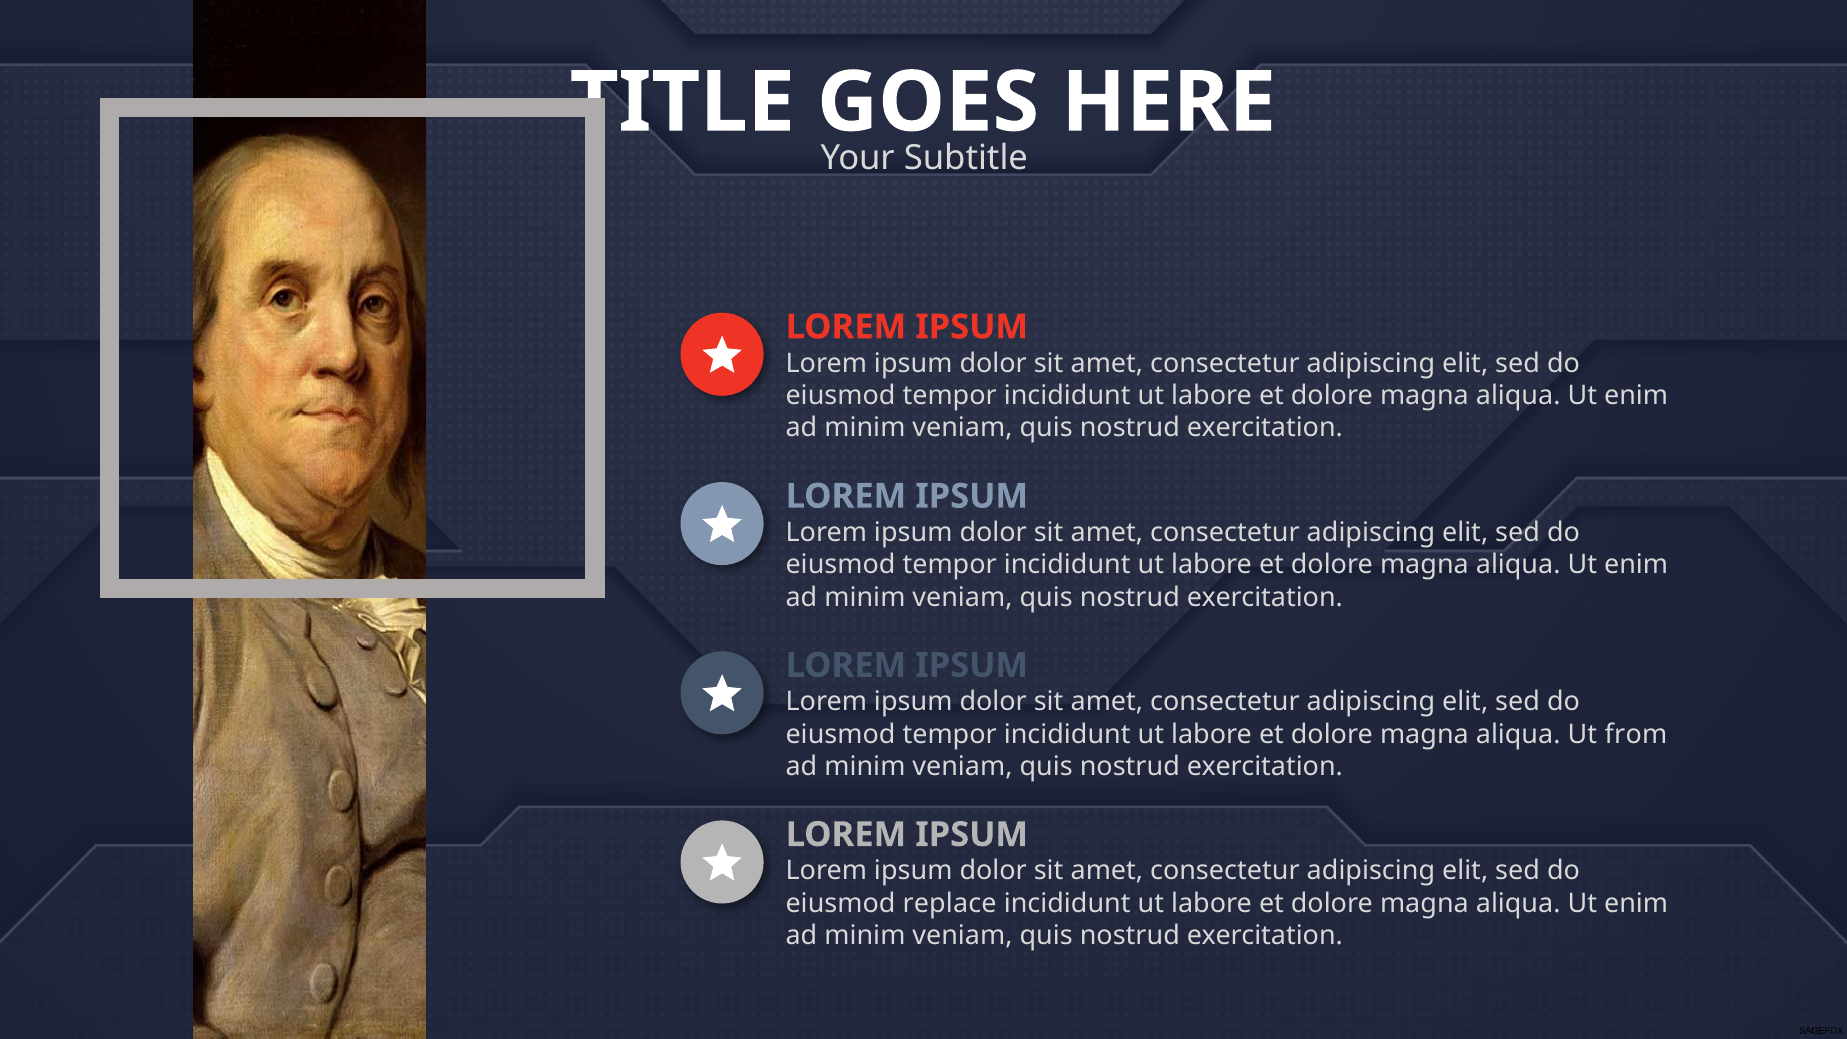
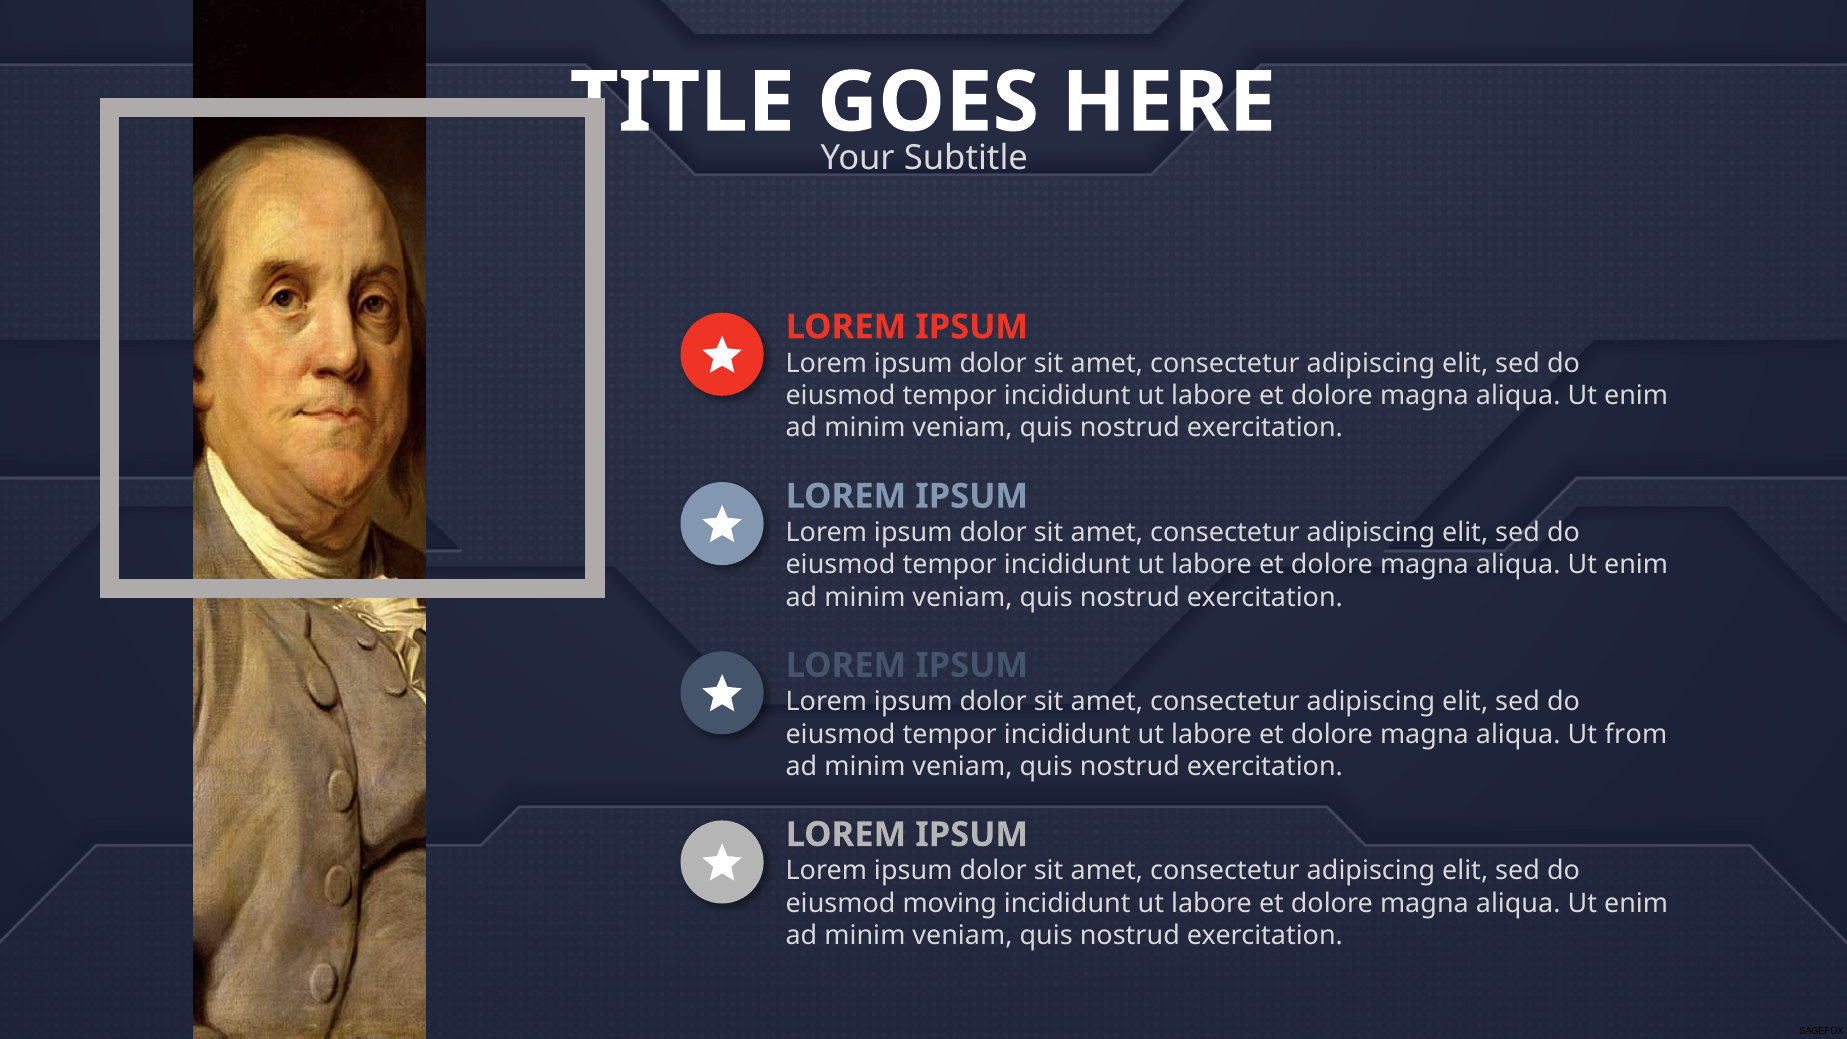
replace: replace -> moving
